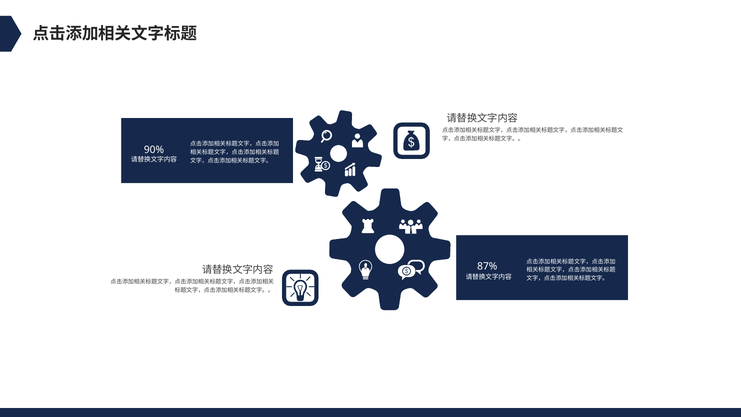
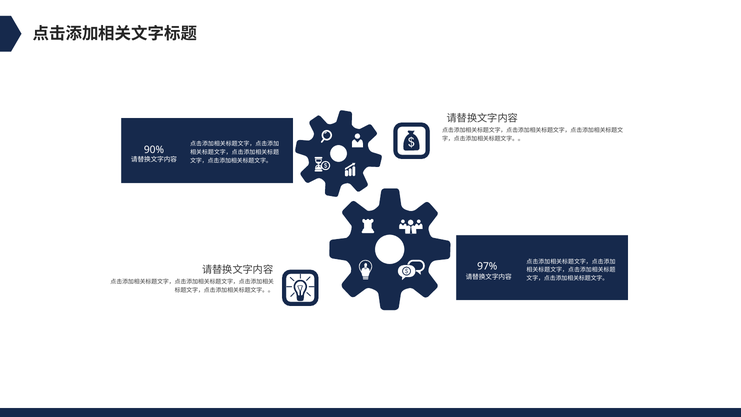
87%: 87% -> 97%
